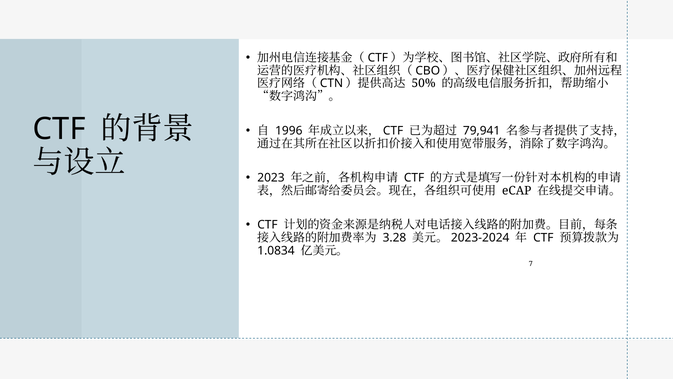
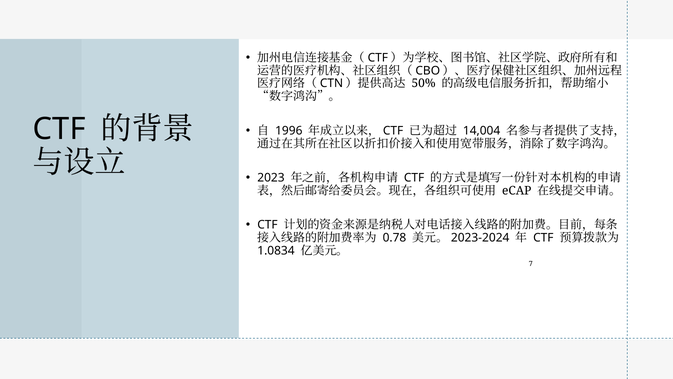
79,941: 79,941 -> 14,004
3.28: 3.28 -> 0.78
